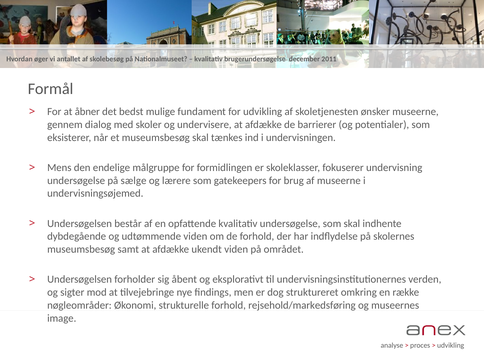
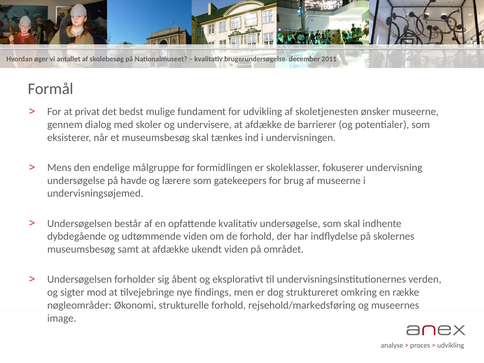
åbner: åbner -> privat
sælge: sælge -> havde
